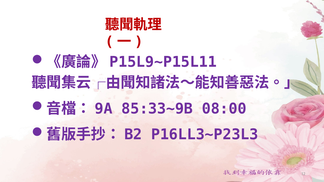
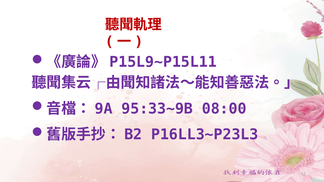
85:33~9B: 85:33~9B -> 95:33~9B
